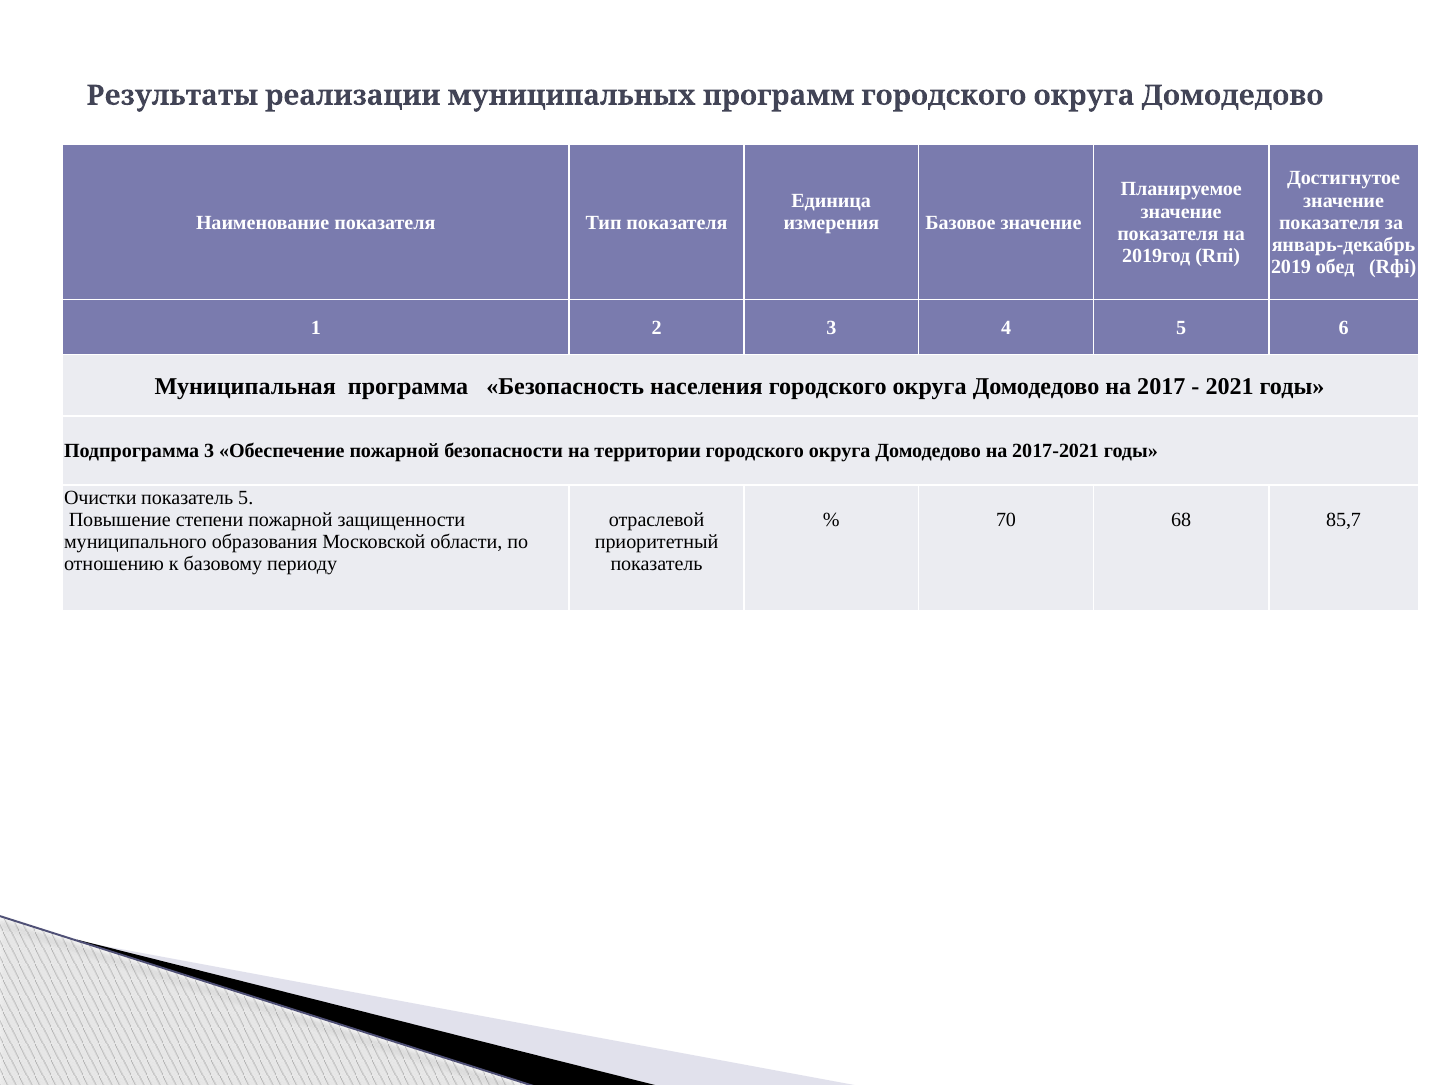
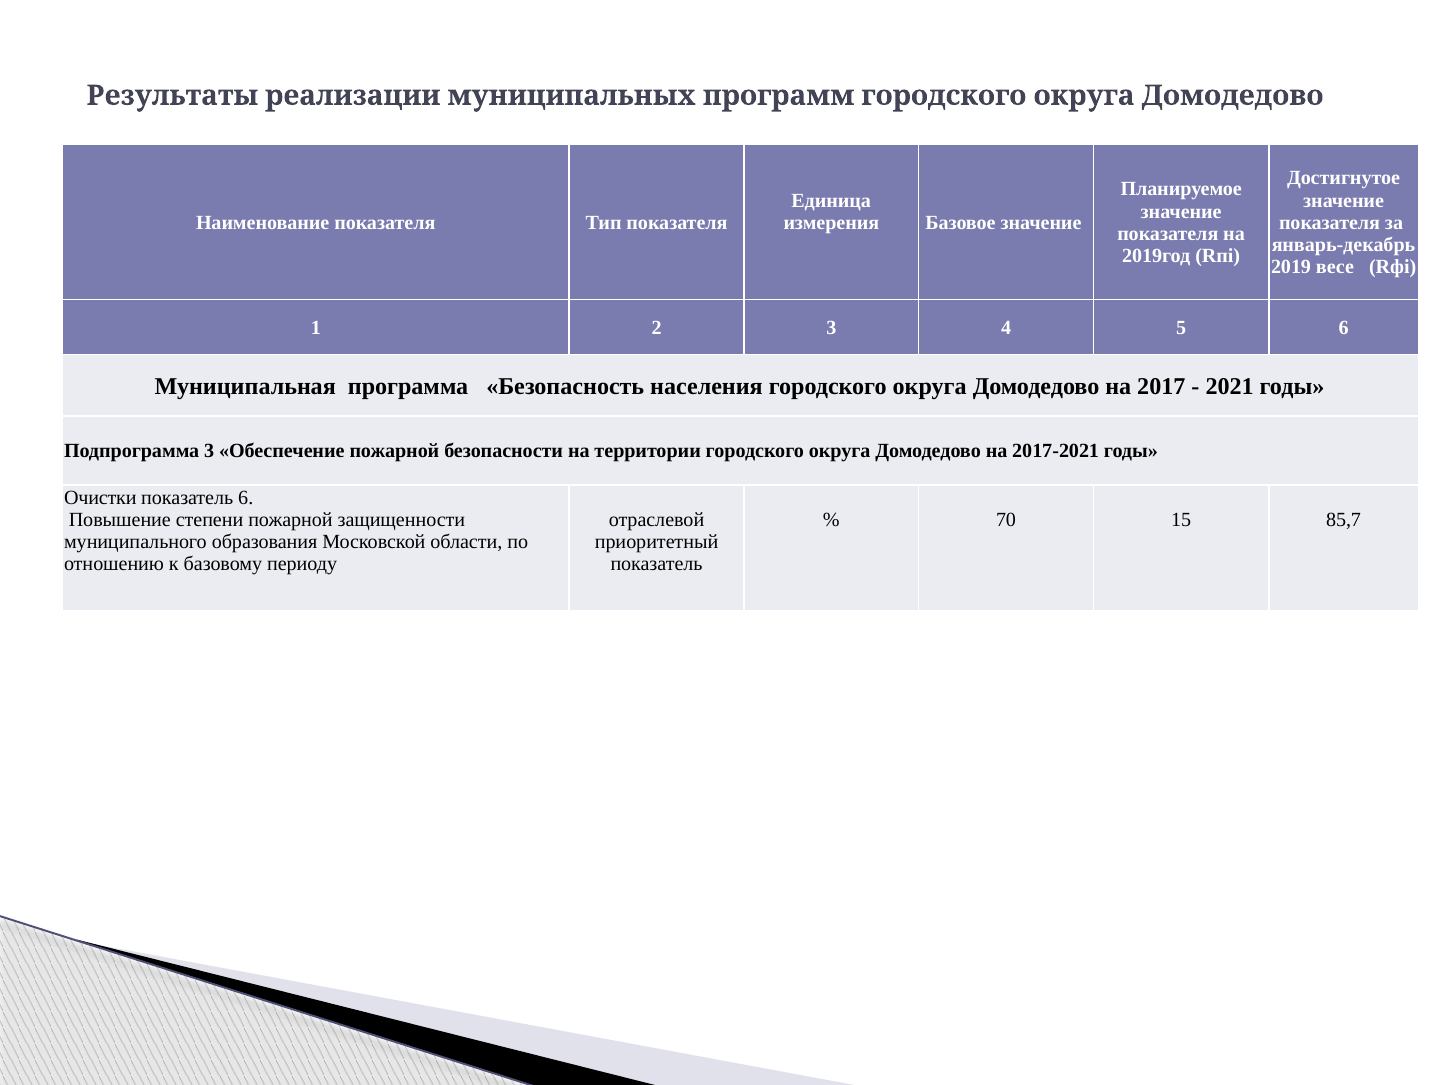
обед: обед -> весе
показатель 5: 5 -> 6
68: 68 -> 15
